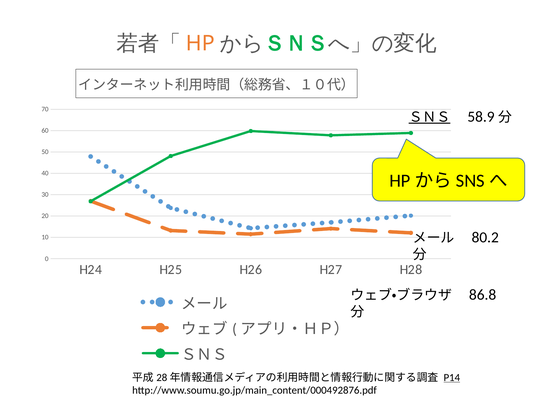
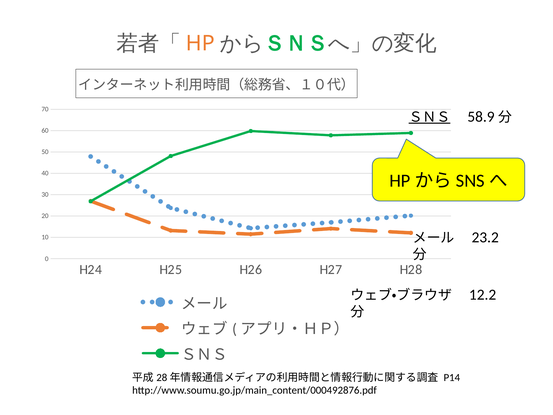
80.2: 80.2 -> 23.2
86.8: 86.8 -> 12.2
P14 underline: present -> none
